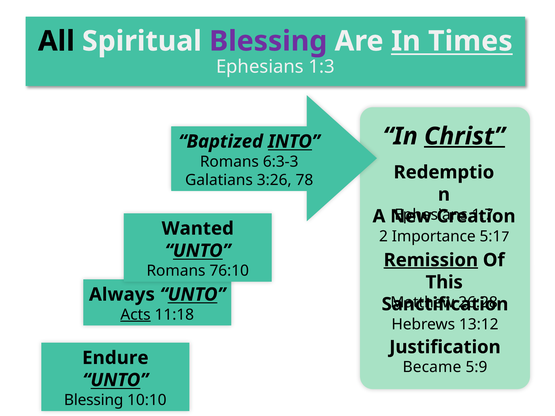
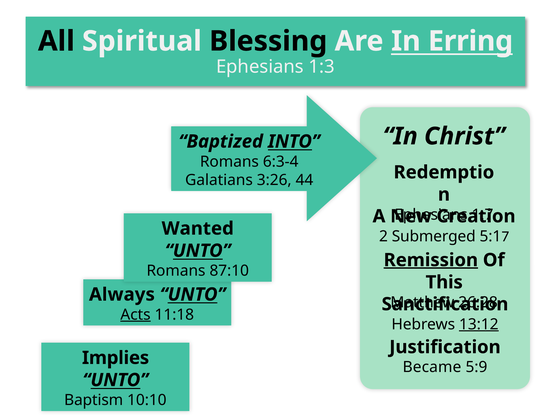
Blessing at (268, 41) colour: purple -> black
Times: Times -> Erring
Christ underline: present -> none
6:3-3: 6:3-3 -> 6:3-4
78: 78 -> 44
Importance: Importance -> Submerged
76:10: 76:10 -> 87:10
13:12 underline: none -> present
Endure: Endure -> Implies
Blessing at (94, 400): Blessing -> Baptism
